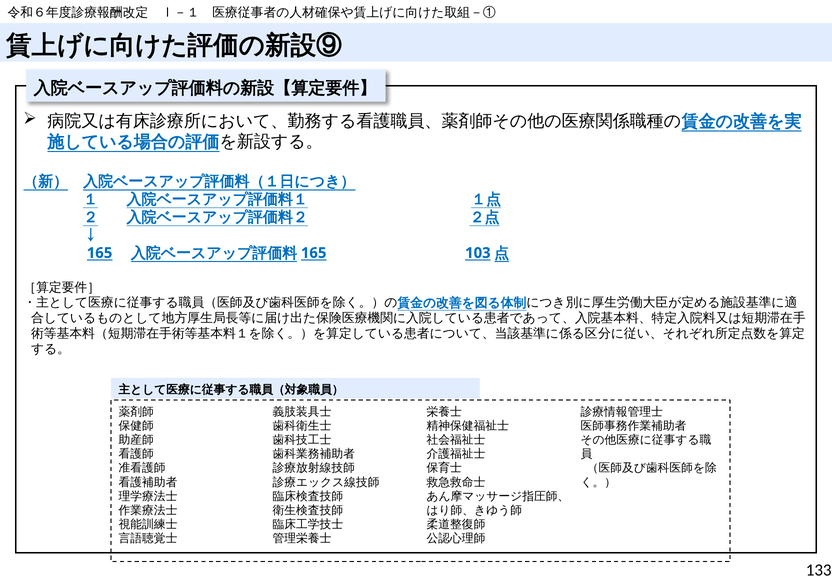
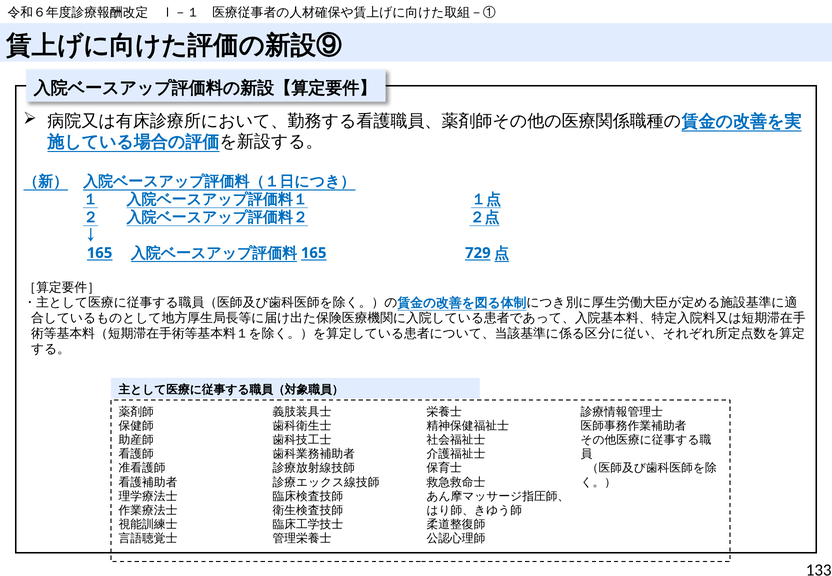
103: 103 -> 729
